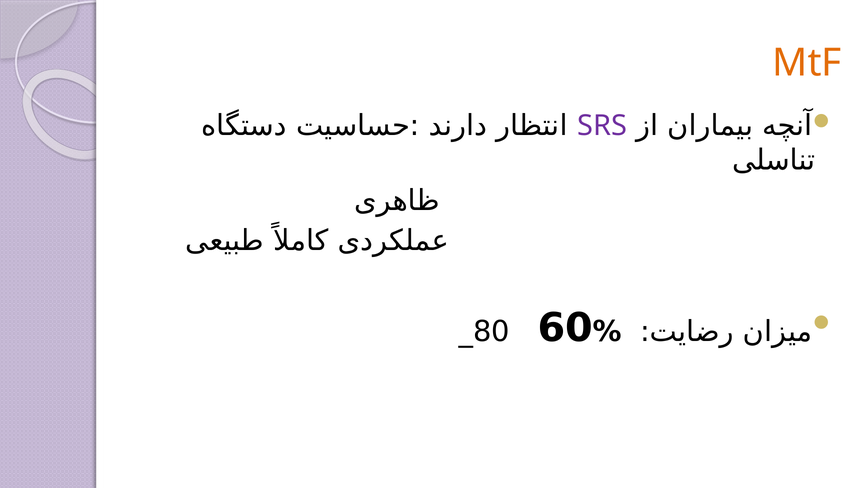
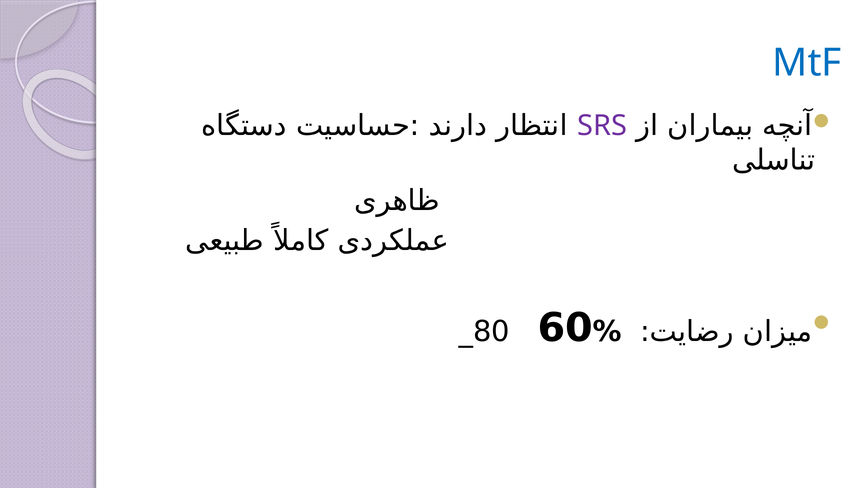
MtF colour: orange -> blue
